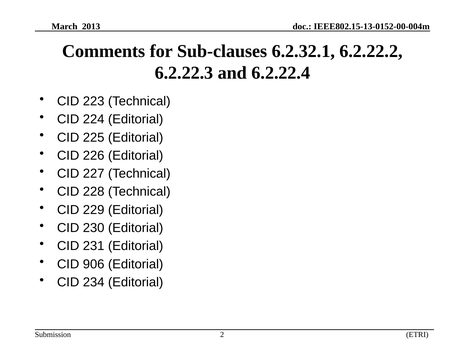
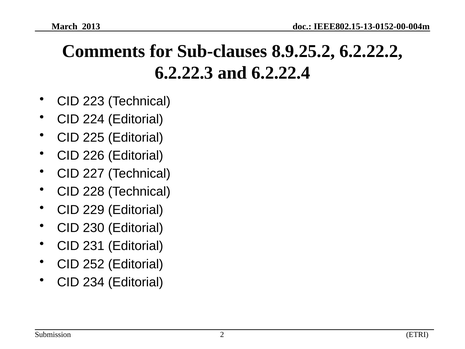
6.2.32.1: 6.2.32.1 -> 8.9.25.2
906: 906 -> 252
